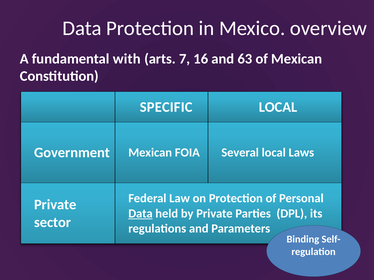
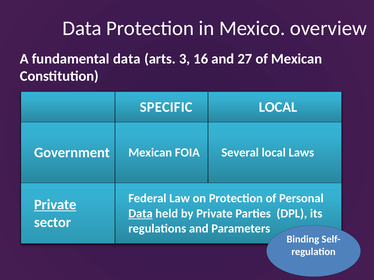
fundamental with: with -> data
7: 7 -> 3
63: 63 -> 27
Private at (55, 205) underline: none -> present
